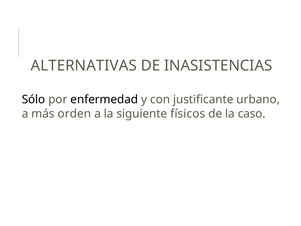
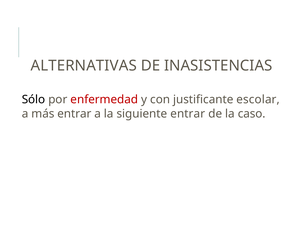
enfermedad colour: black -> red
urbano: urbano -> escolar
más orden: orden -> entrar
siguiente físicos: físicos -> entrar
